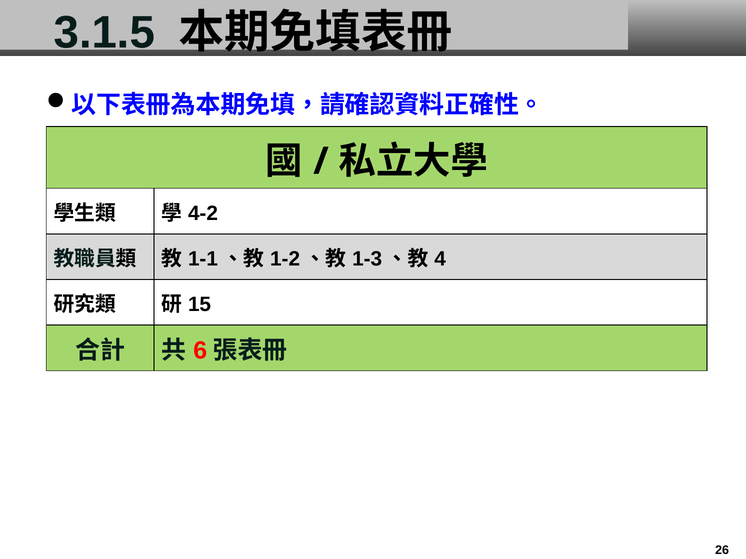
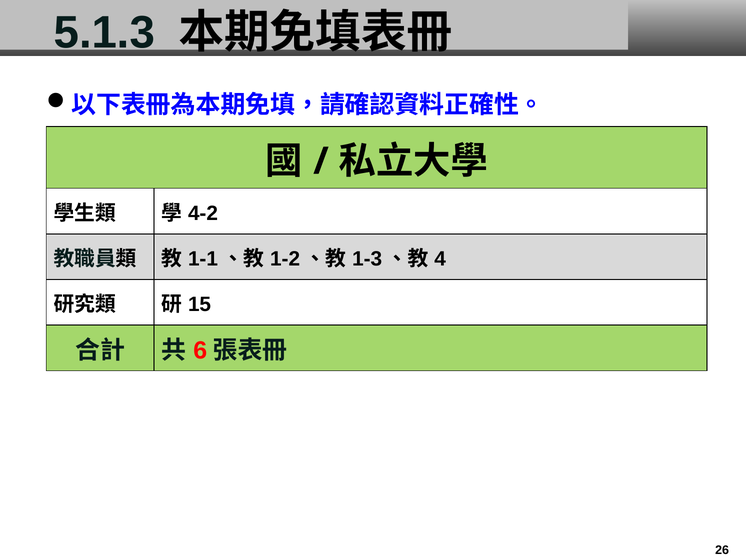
3.1.5: 3.1.5 -> 5.1.3
